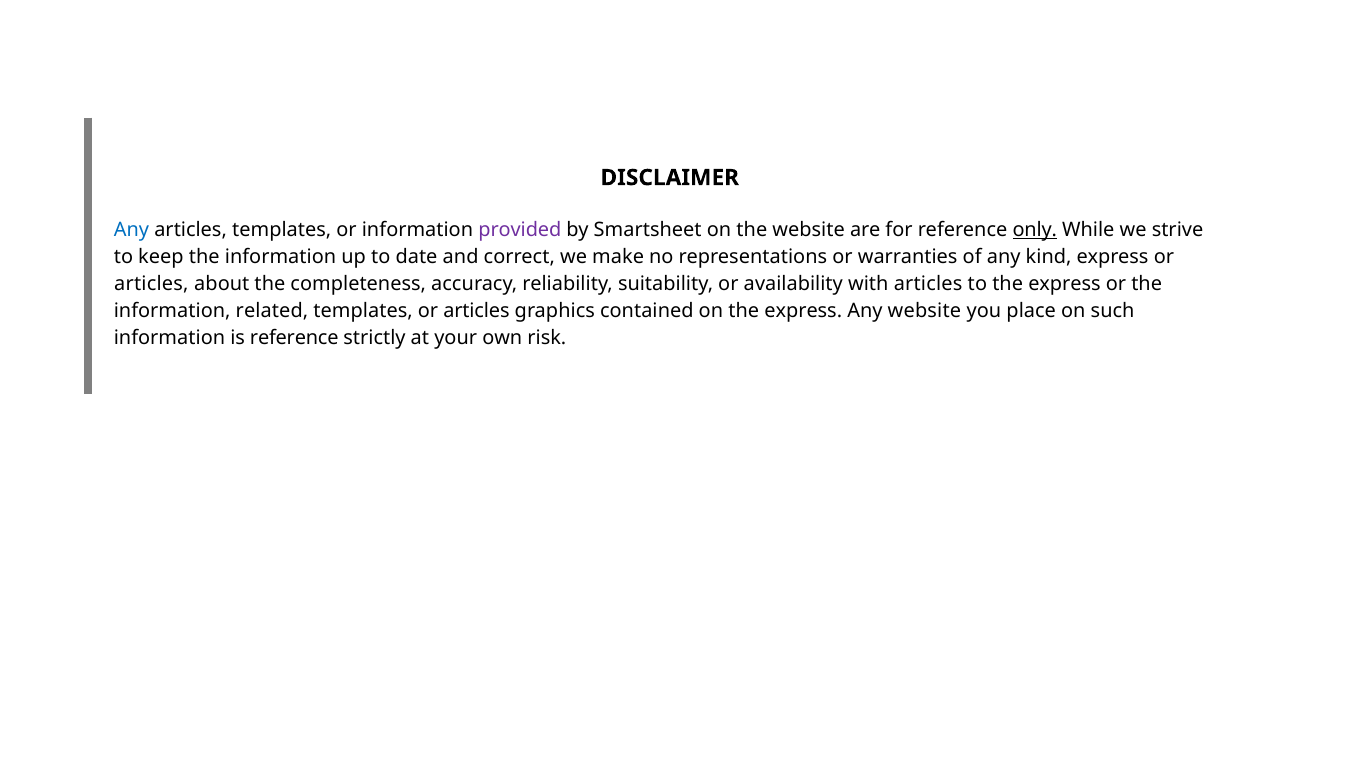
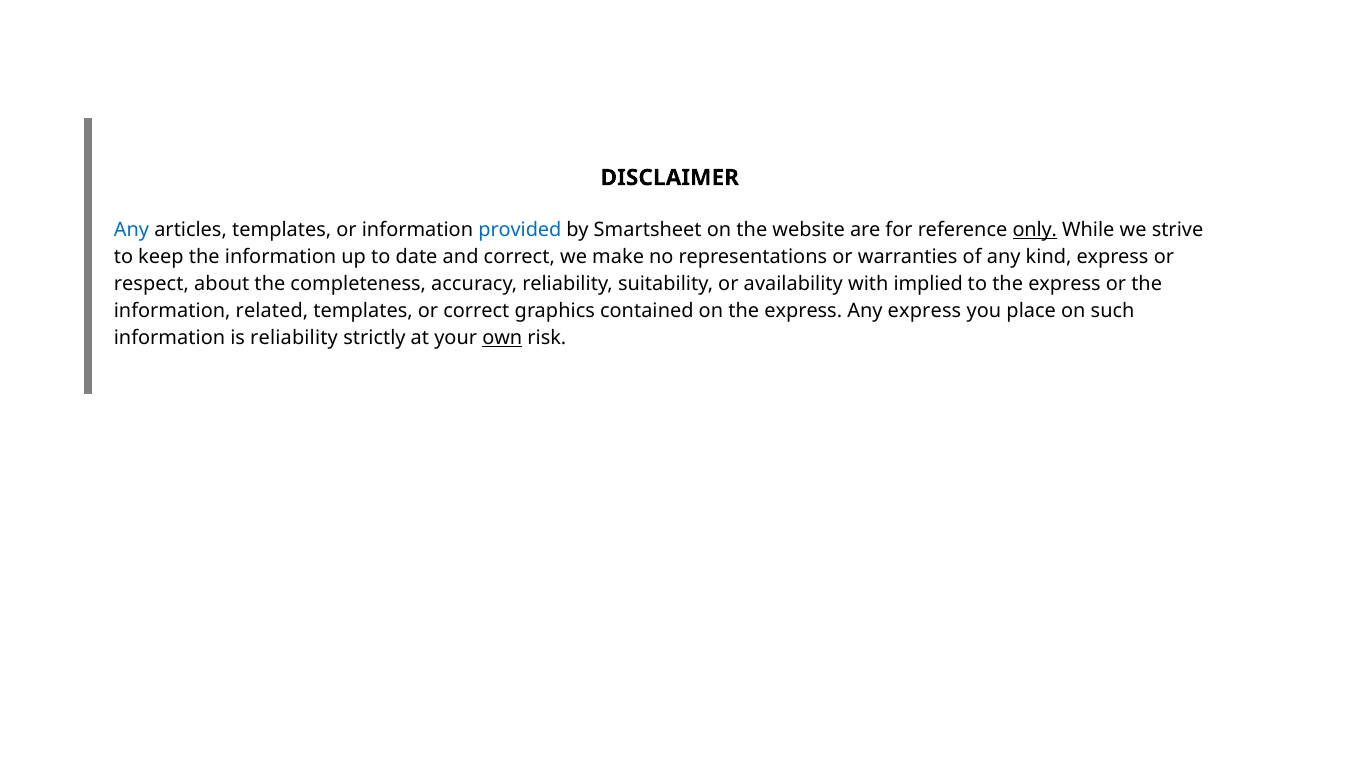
provided colour: purple -> blue
articles at (151, 284): articles -> respect
with articles: articles -> implied
templates or articles: articles -> correct
Any website: website -> express
is reference: reference -> reliability
own underline: none -> present
